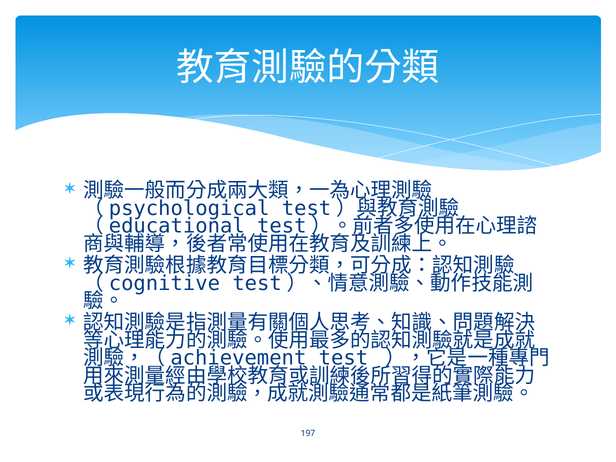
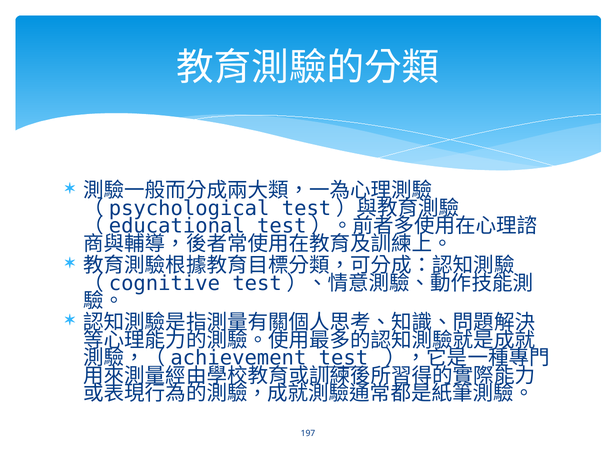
test underline: none -> present
